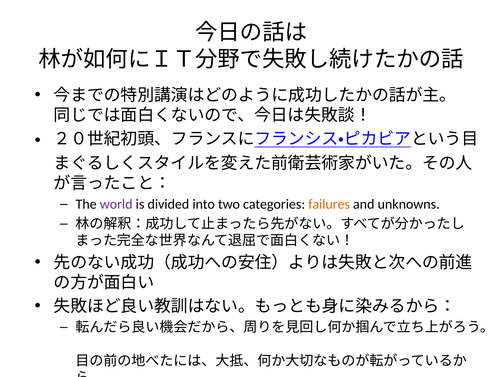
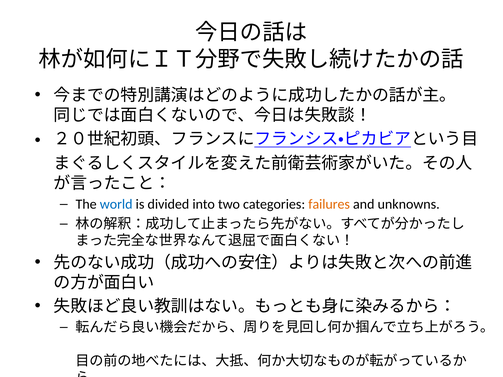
world colour: purple -> blue
